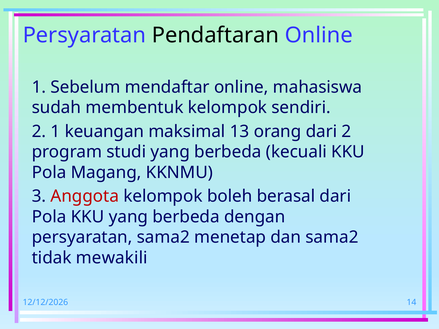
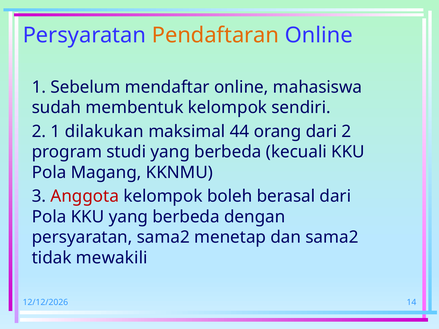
Pendaftaran colour: black -> orange
keuangan: keuangan -> dilakukan
13: 13 -> 44
